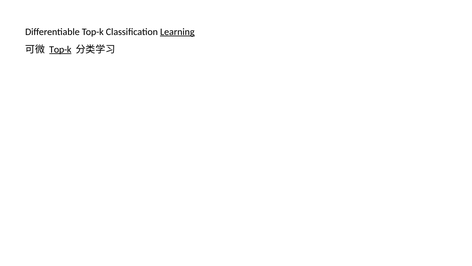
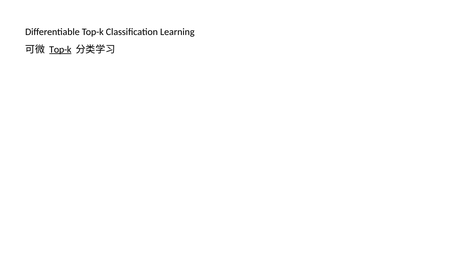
Learning underline: present -> none
